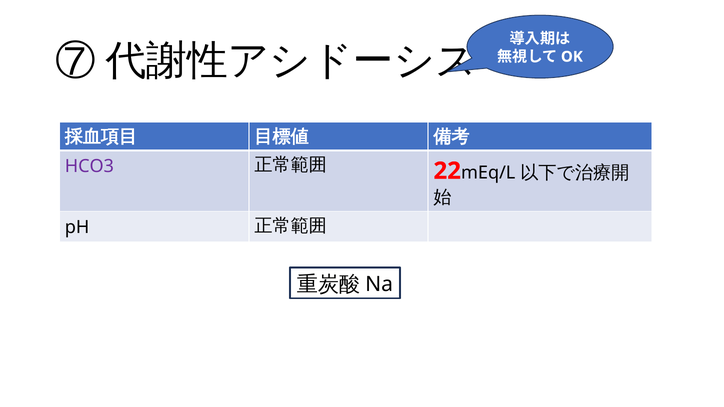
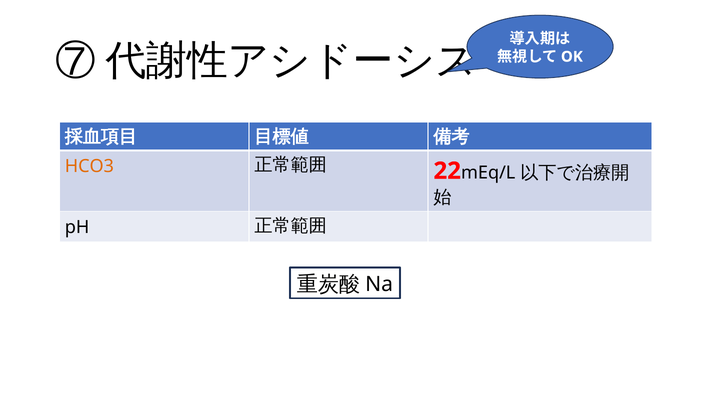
HCO3 colour: purple -> orange
